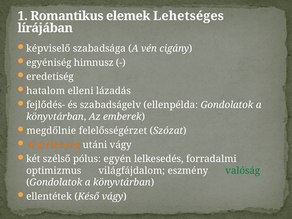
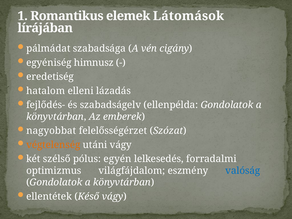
Lehetséges: Lehetséges -> Látomások
képviselő: képviselő -> pálmádat
megdőlnie: megdőlnie -> nagyobbat
valóság colour: green -> blue
